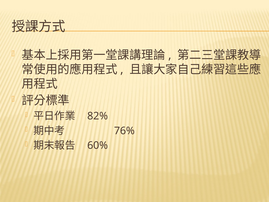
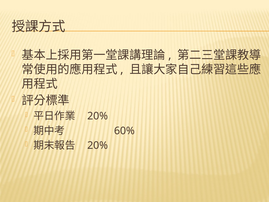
82% at (98, 116): 82% -> 20%
76%: 76% -> 60%
60% at (98, 145): 60% -> 20%
